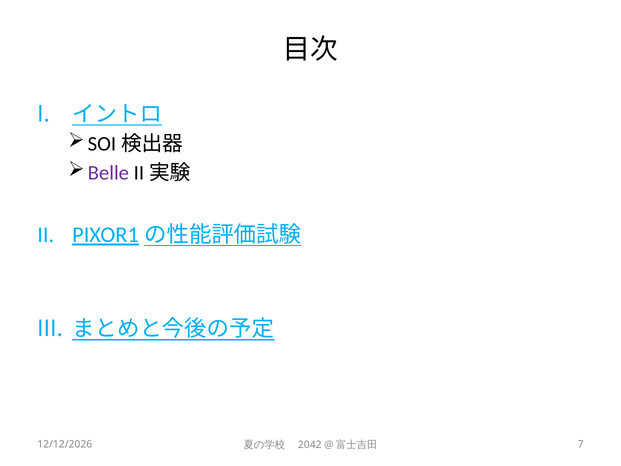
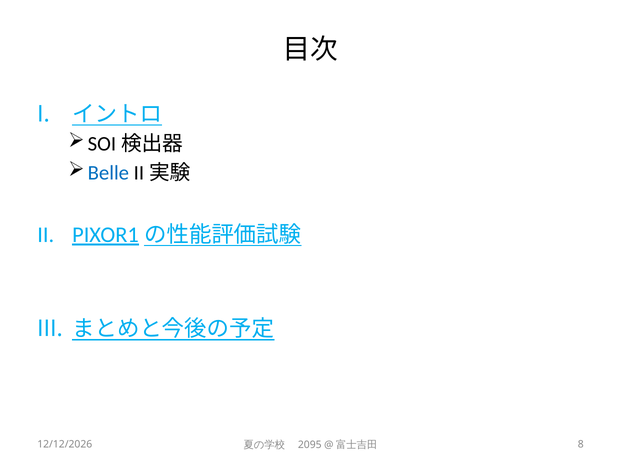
Belle colour: purple -> blue
2042: 2042 -> 2095
7: 7 -> 8
